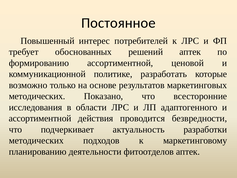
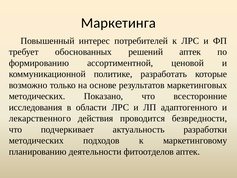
Постоянное: Постоянное -> Маркетинга
ассортиментной at (40, 118): ассортиментной -> лекарственного
